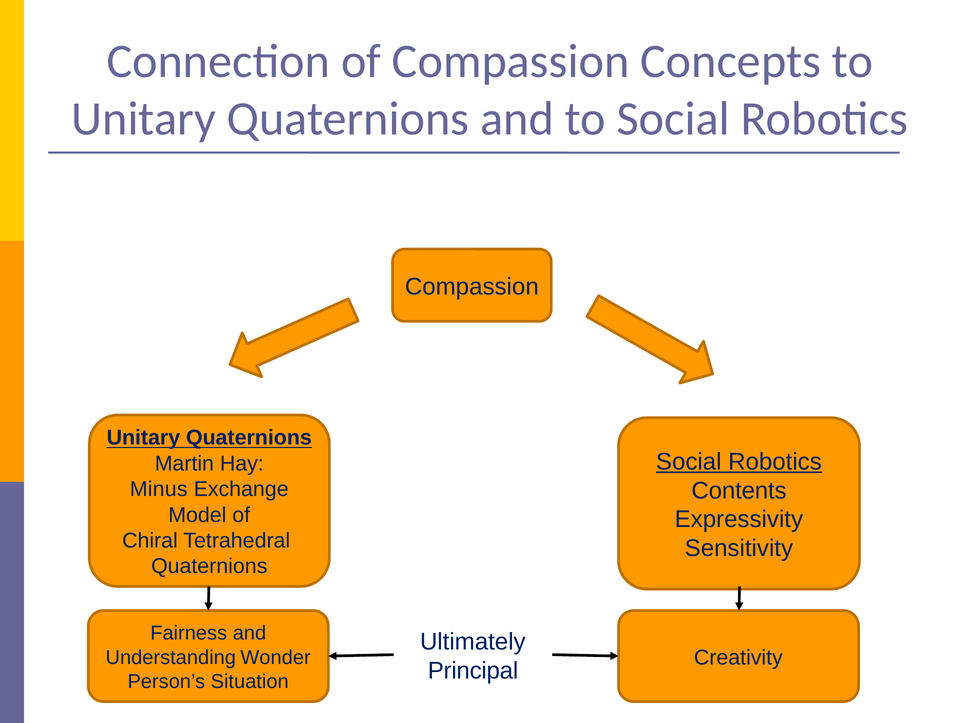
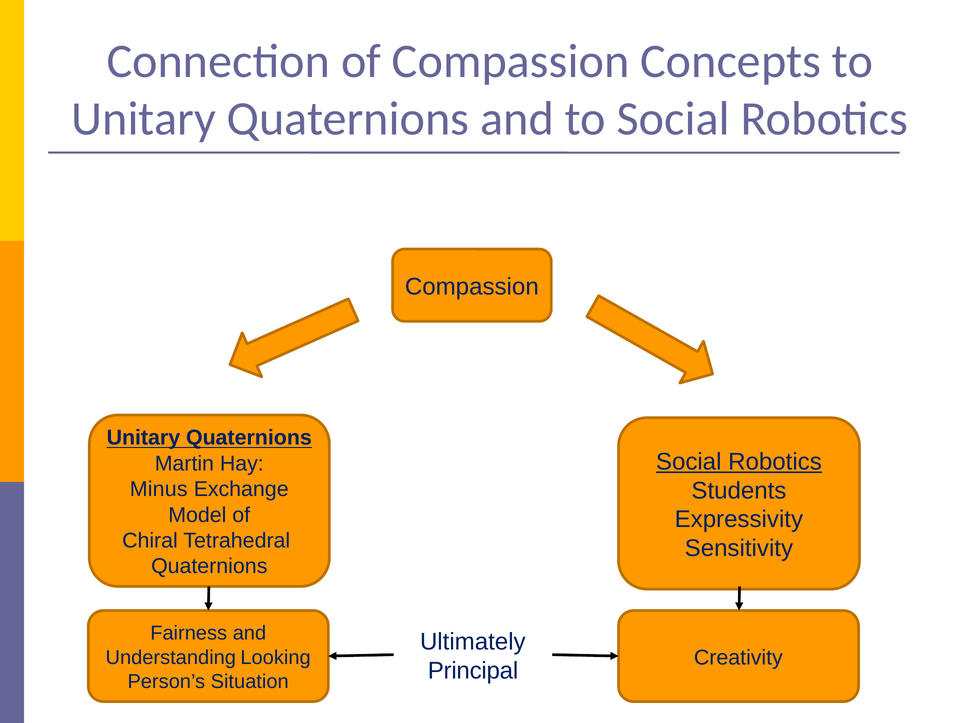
Contents: Contents -> Students
Wonder: Wonder -> Looking
